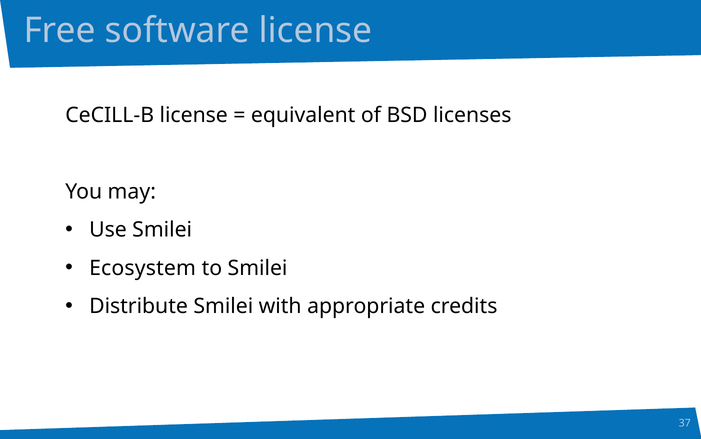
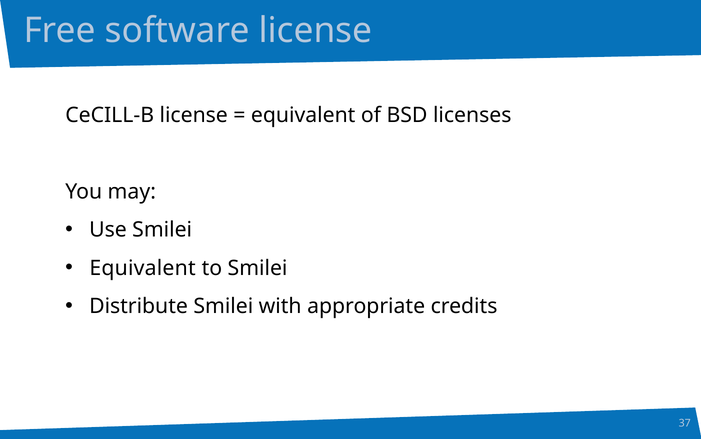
Ecosystem at (143, 268): Ecosystem -> Equivalent
